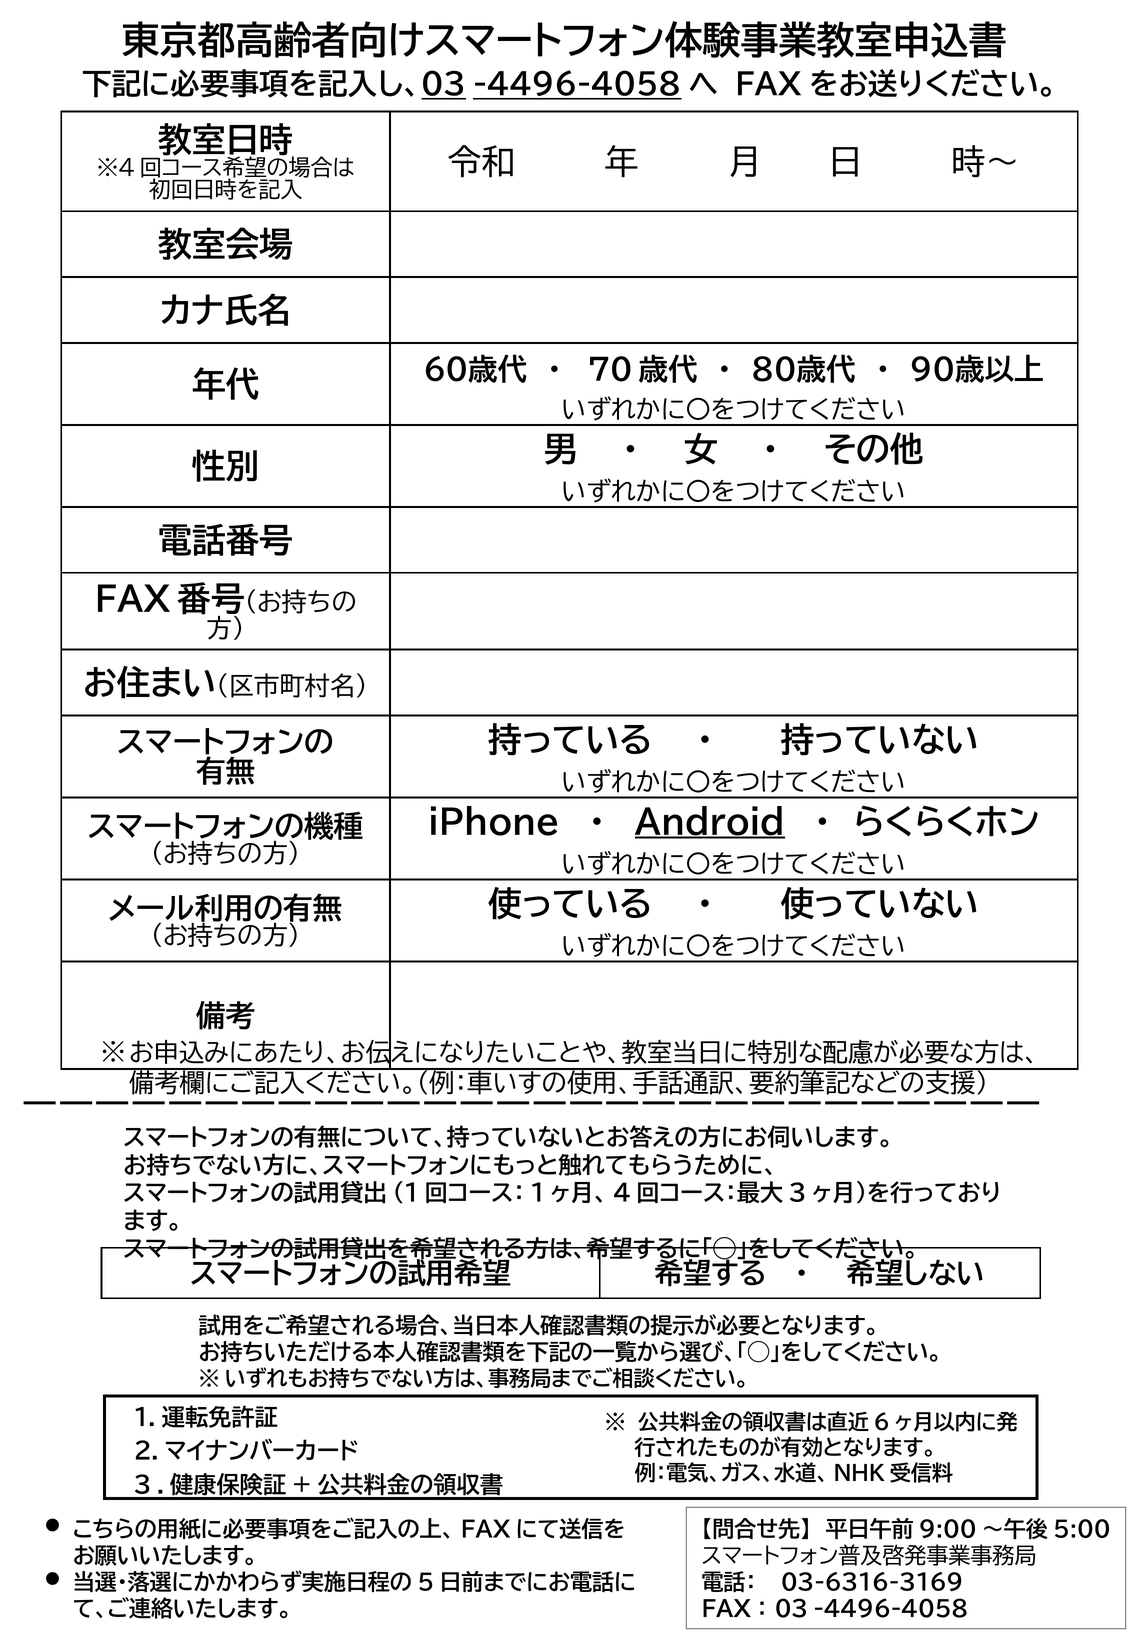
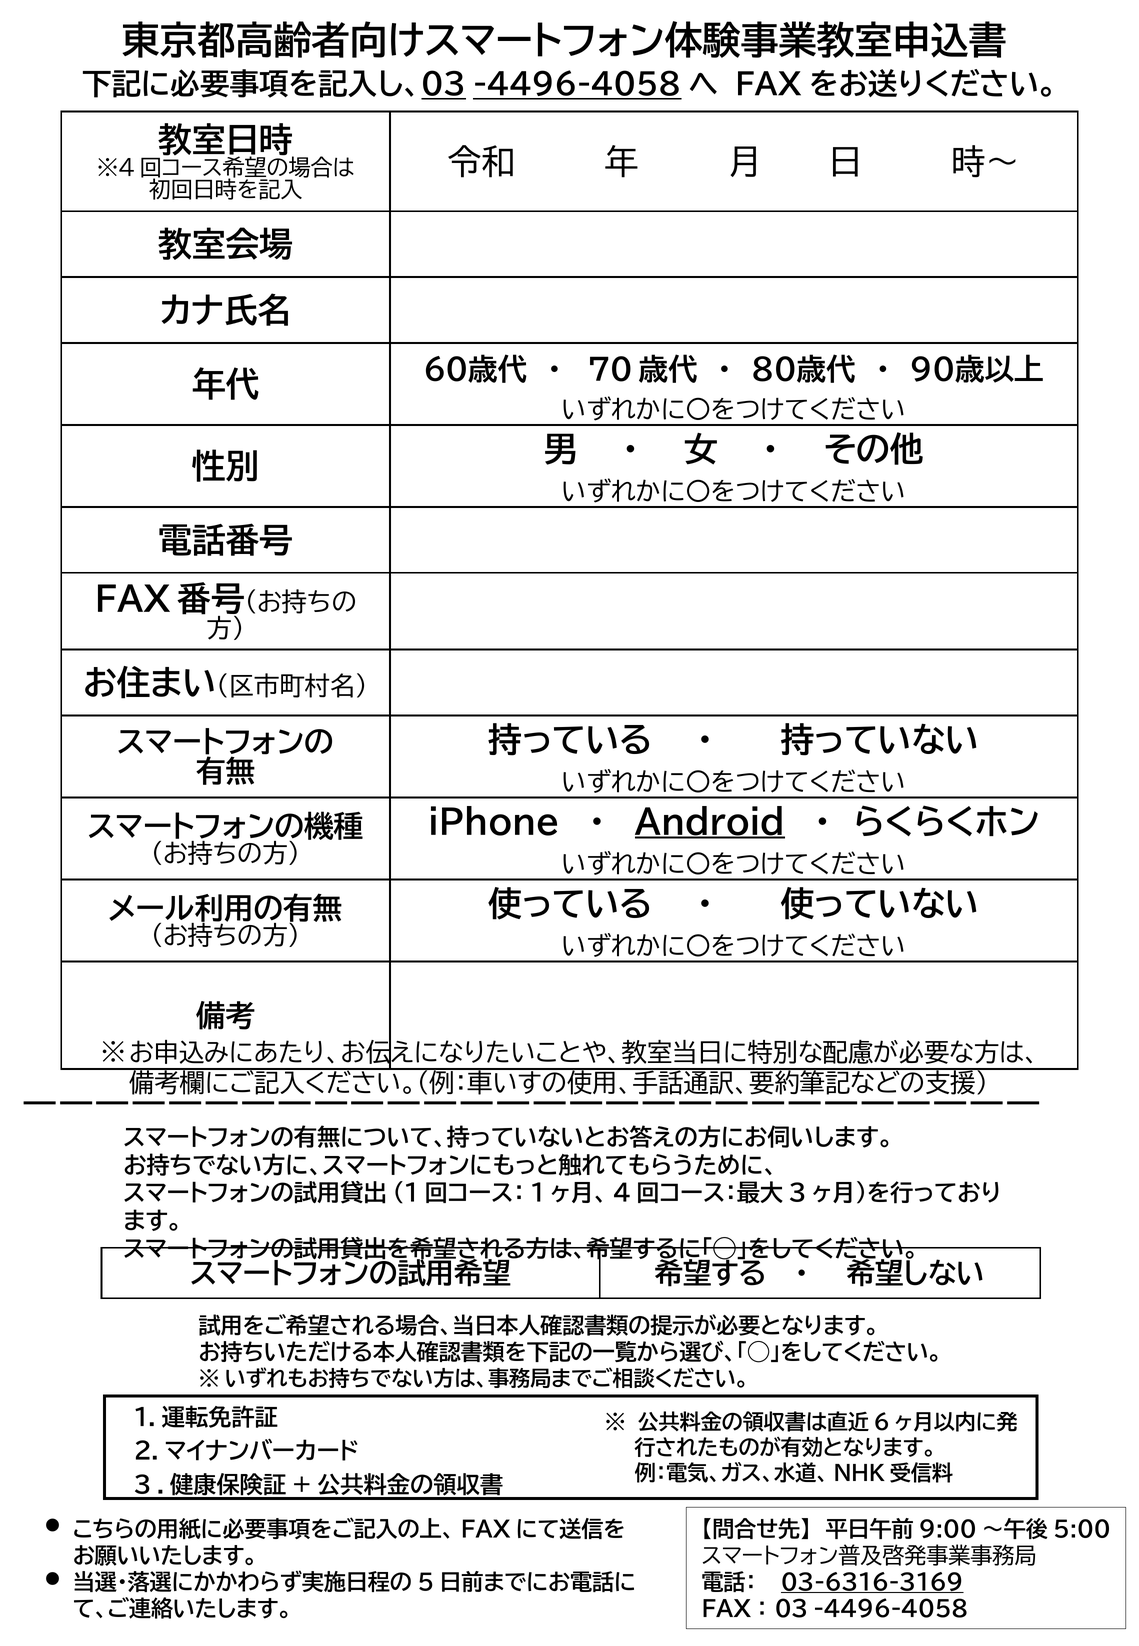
03-6316-3169 underline: none -> present
